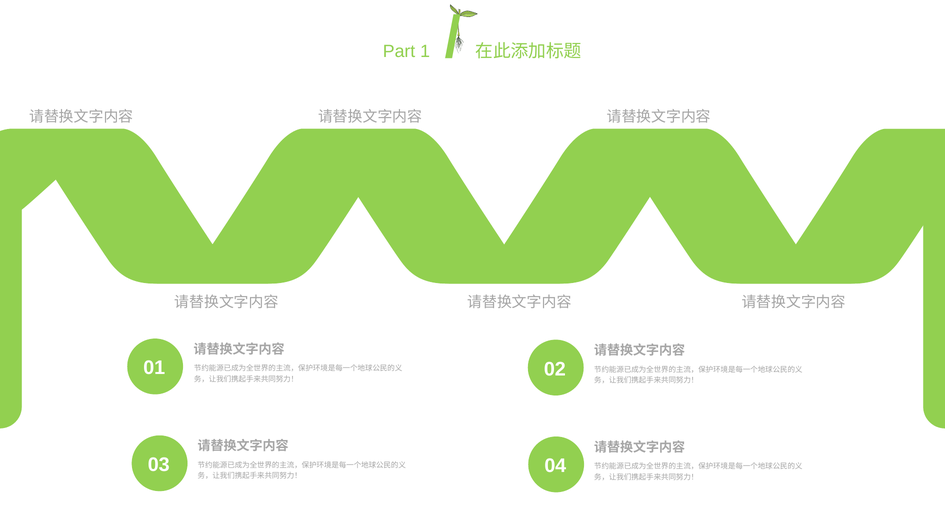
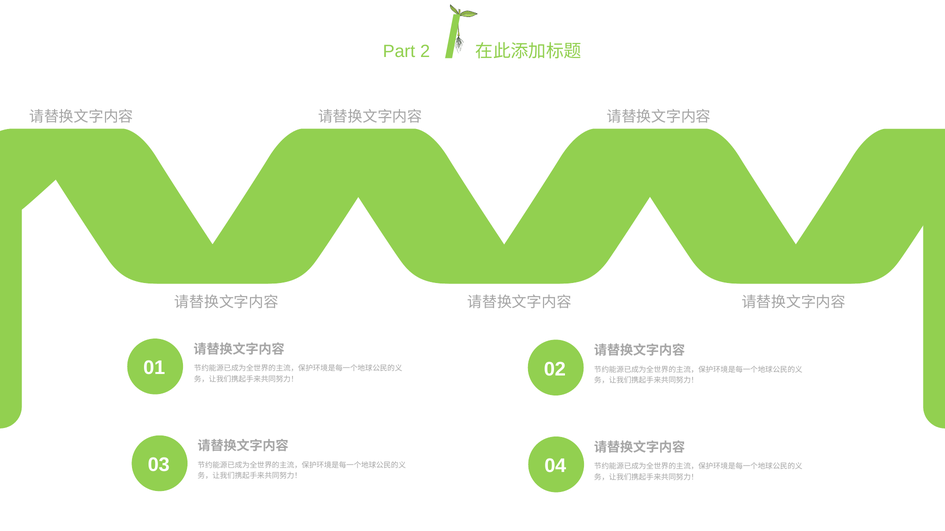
1: 1 -> 2
